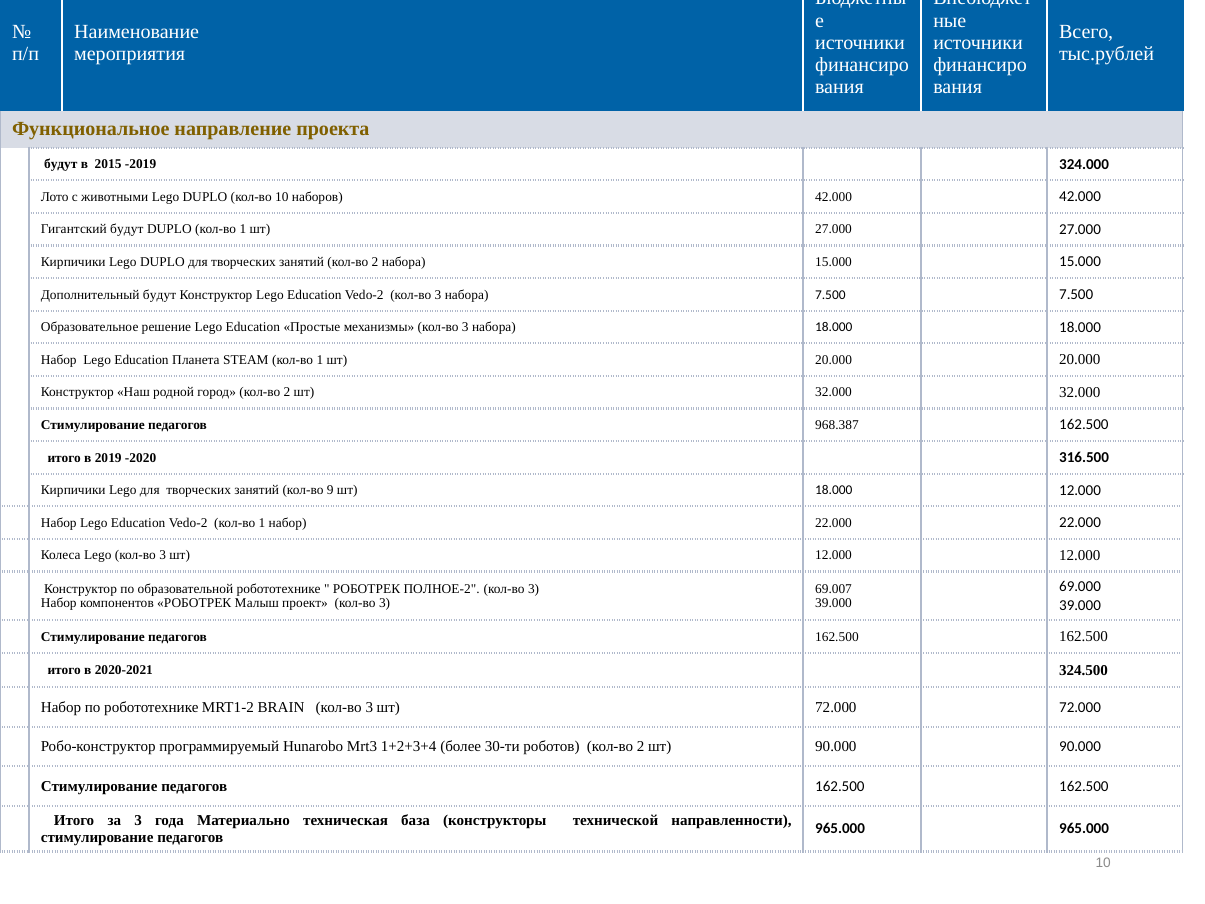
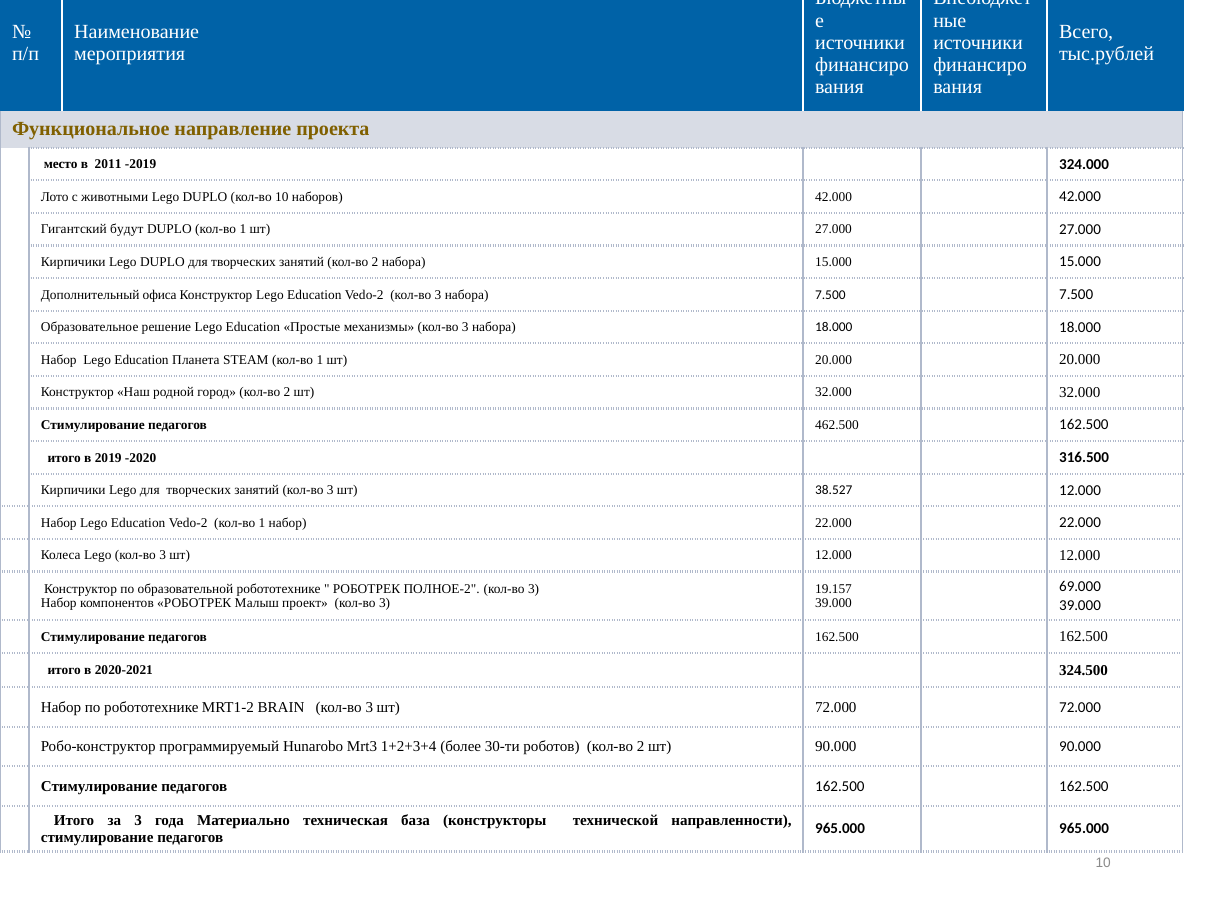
будут at (61, 164): будут -> место
2015: 2015 -> 2011
Дополнительный будут: будут -> офиса
968.387: 968.387 -> 462.500
занятий кол-во 9: 9 -> 3
шт 18.000: 18.000 -> 38.527
69.007: 69.007 -> 19.157
